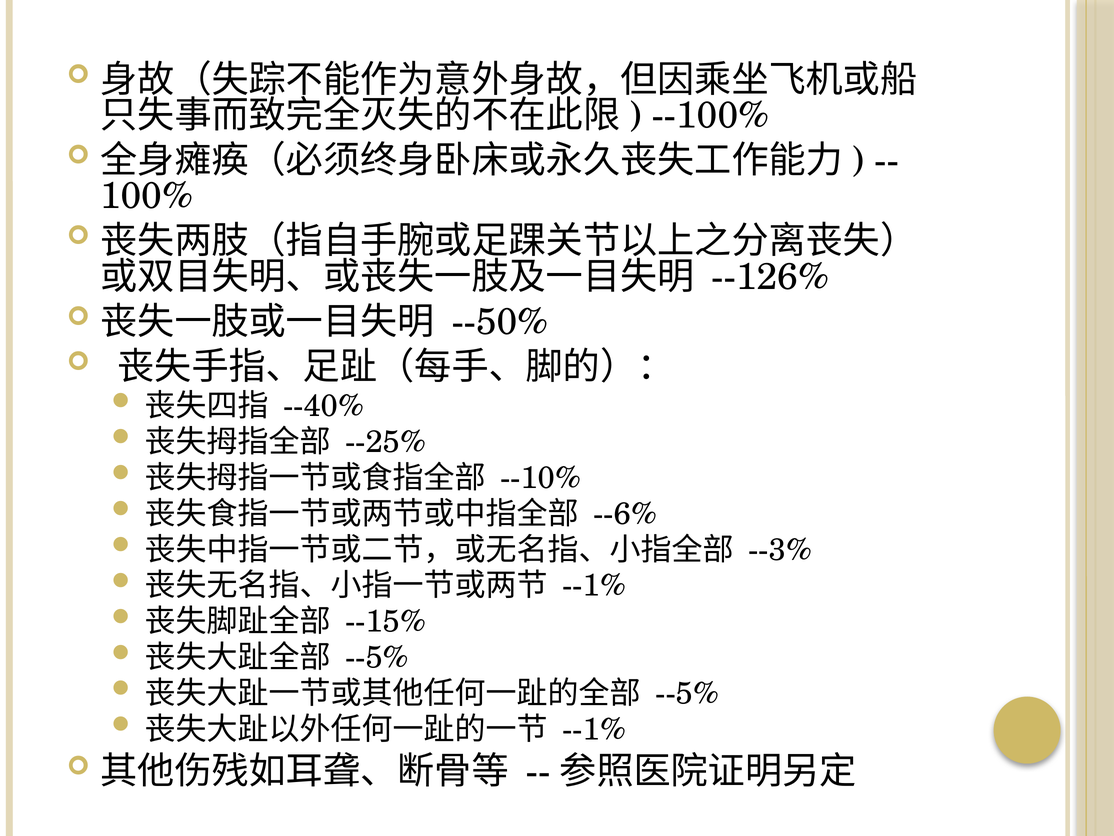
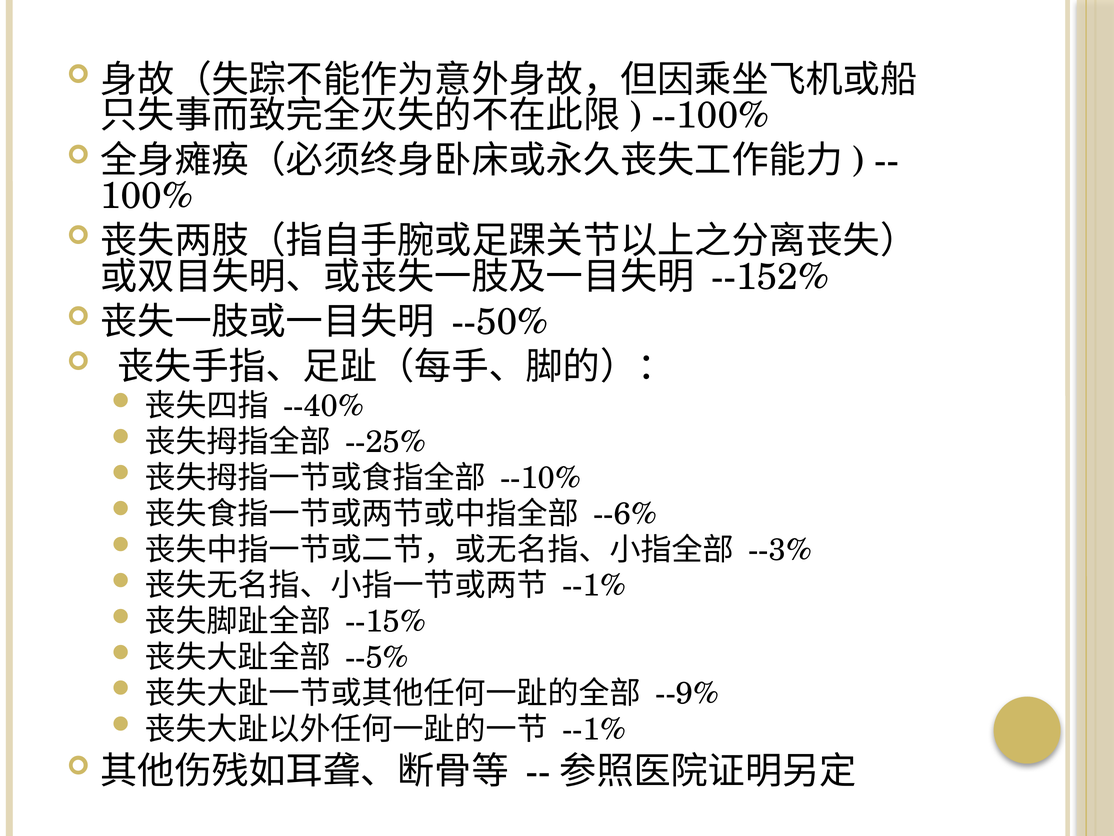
--126%: --126% -> --152%
--5% at (687, 693): --5% -> --9%
